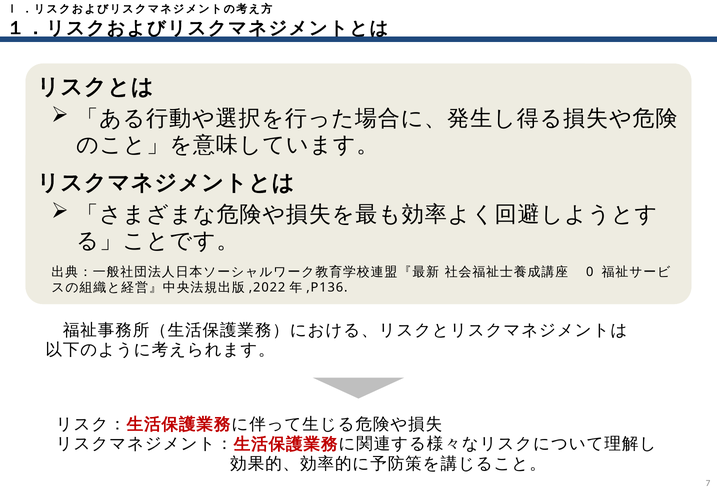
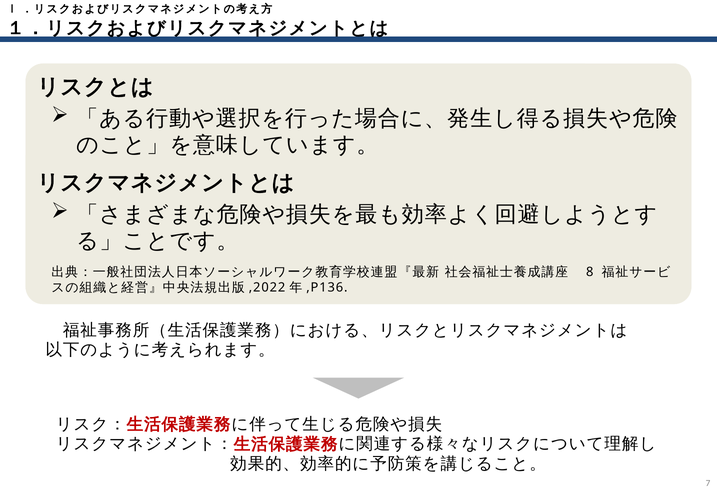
0: 0 -> 8
